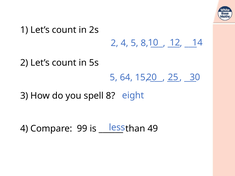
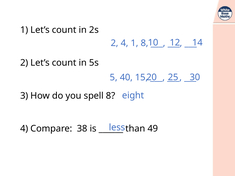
4 5: 5 -> 1
64: 64 -> 40
99: 99 -> 38
